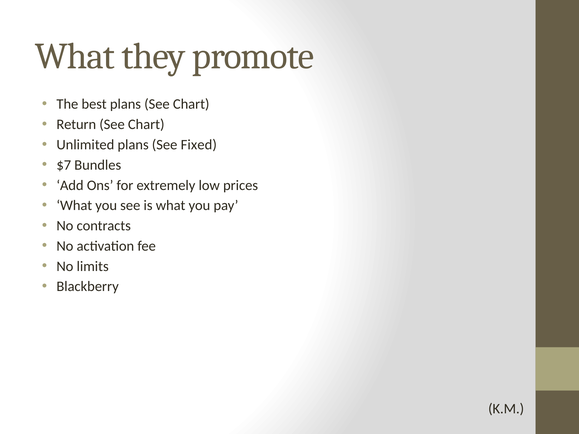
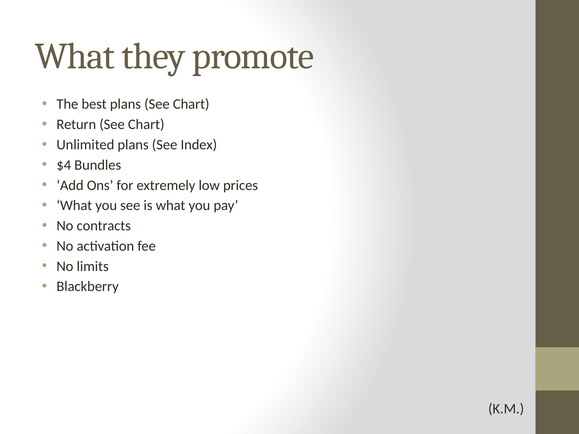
Fixed: Fixed -> Index
$7: $7 -> $4
